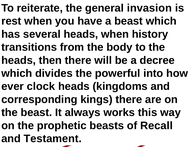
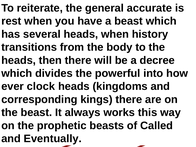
invasion: invasion -> accurate
Recall: Recall -> Called
Testament: Testament -> Eventually
